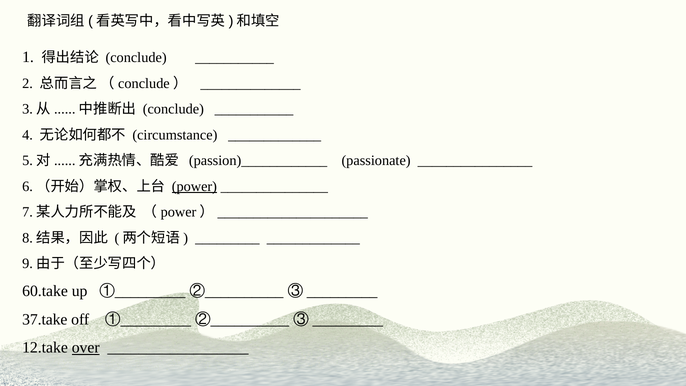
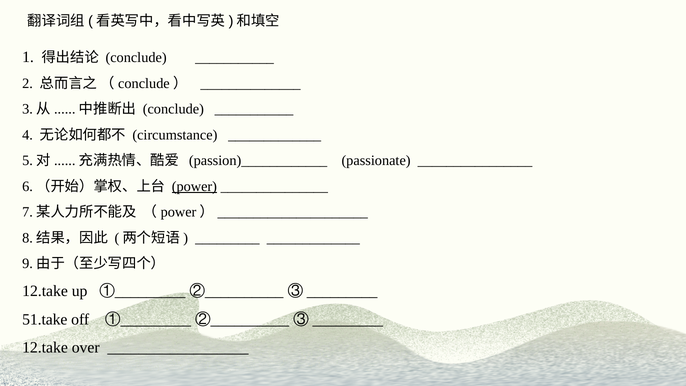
60.take at (45, 291): 60.take -> 12.take
37.take: 37.take -> 51.take
over underline: present -> none
